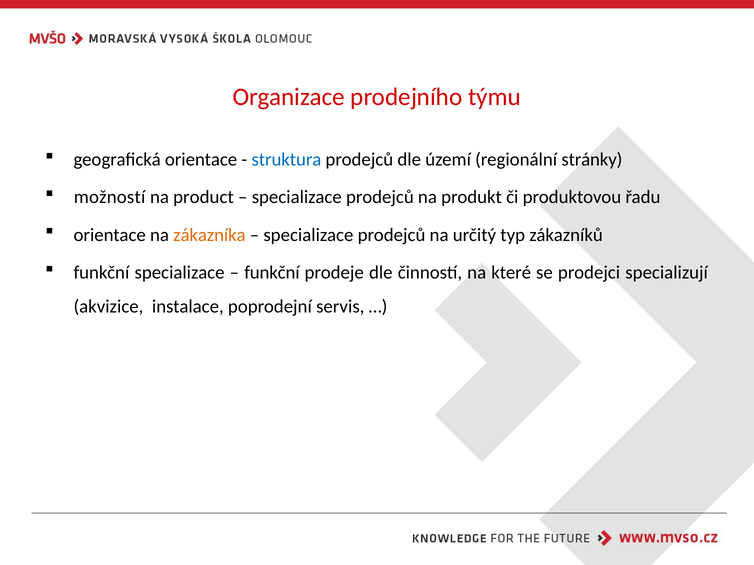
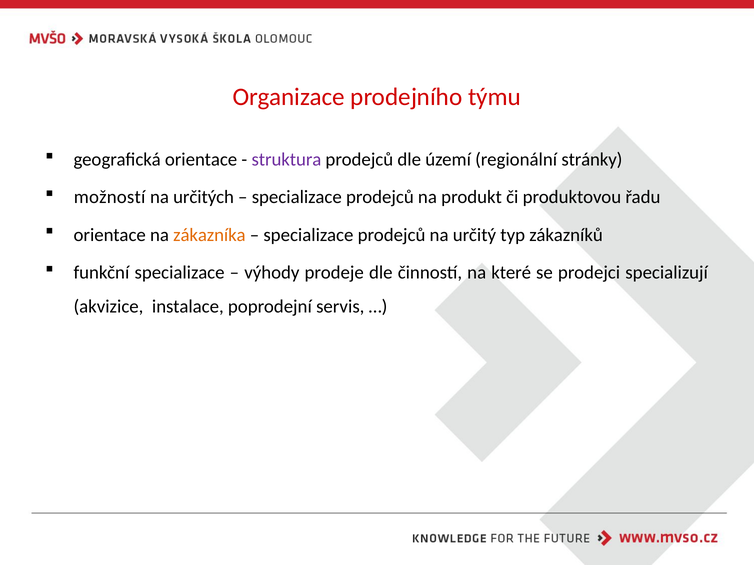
struktura colour: blue -> purple
product: product -> určitých
funkční at (272, 273): funkční -> výhody
